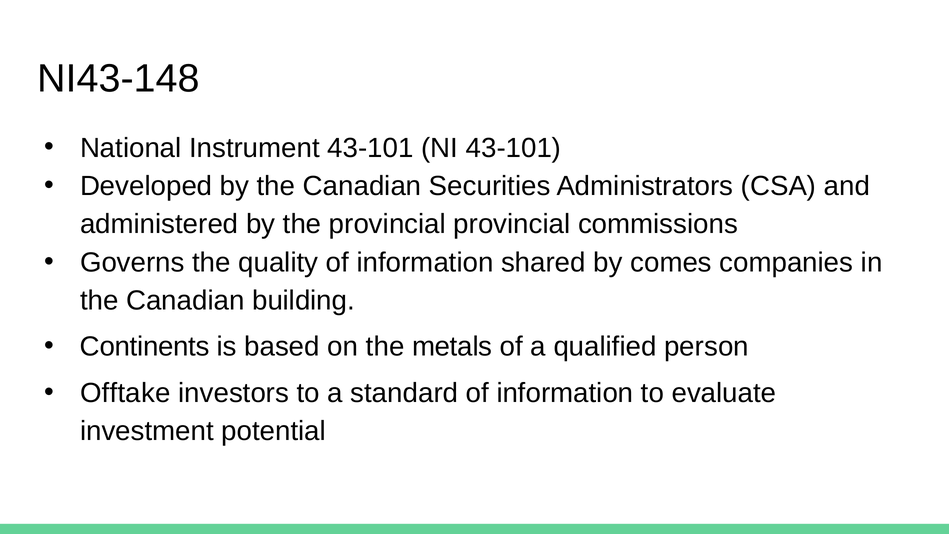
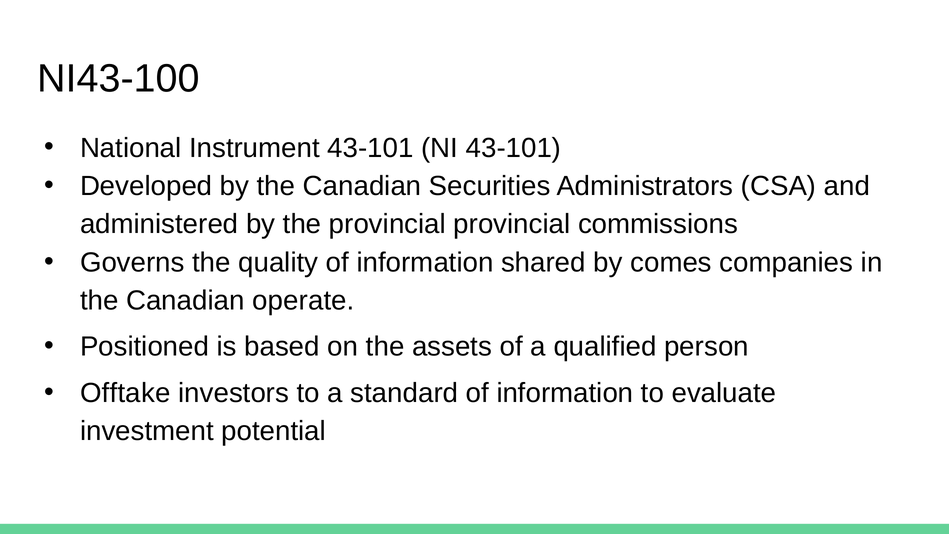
NI43-148: NI43-148 -> NI43-100
building: building -> operate
Continents: Continents -> Positioned
metals: metals -> assets
